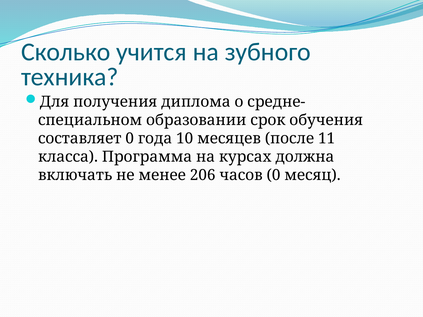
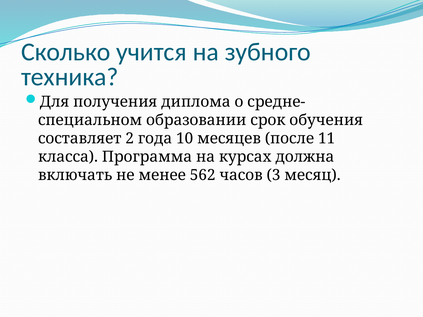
составляет 0: 0 -> 2
206: 206 -> 562
часов 0: 0 -> 3
